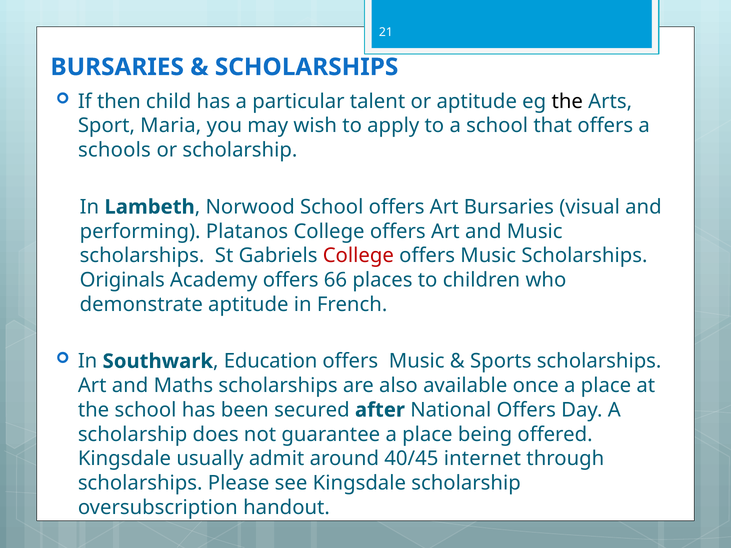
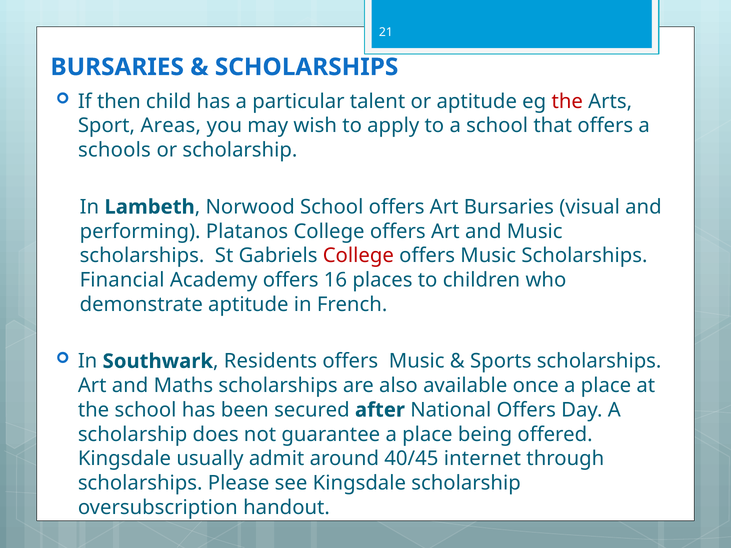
the at (567, 101) colour: black -> red
Maria: Maria -> Areas
Originals: Originals -> Financial
66: 66 -> 16
Education: Education -> Residents
